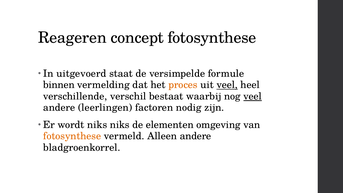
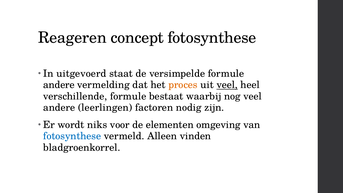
binnen at (59, 85): binnen -> andere
verschillende verschil: verschil -> formule
veel at (253, 96) underline: present -> none
niks niks: niks -> voor
fotosynthese at (72, 136) colour: orange -> blue
Alleen andere: andere -> vinden
